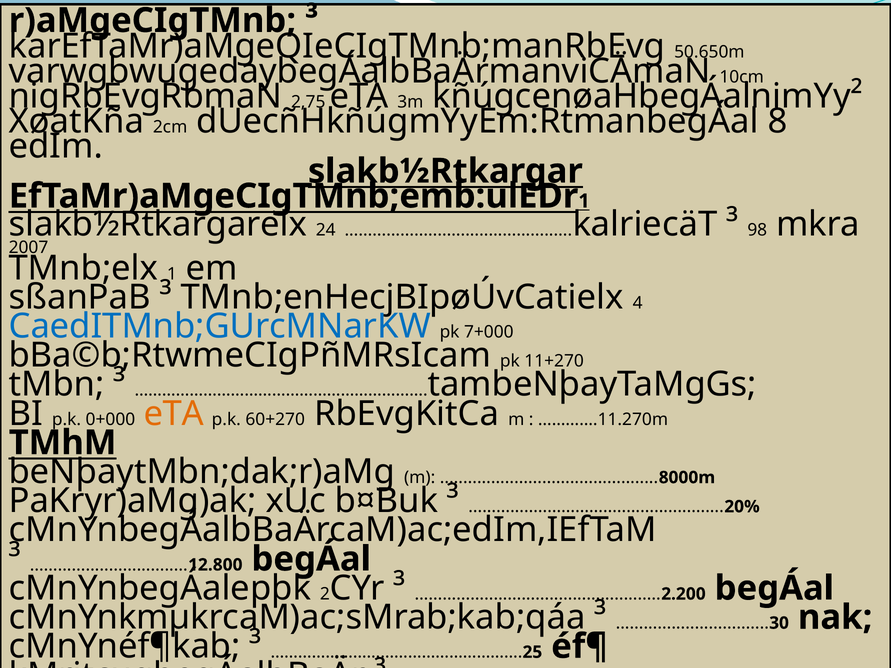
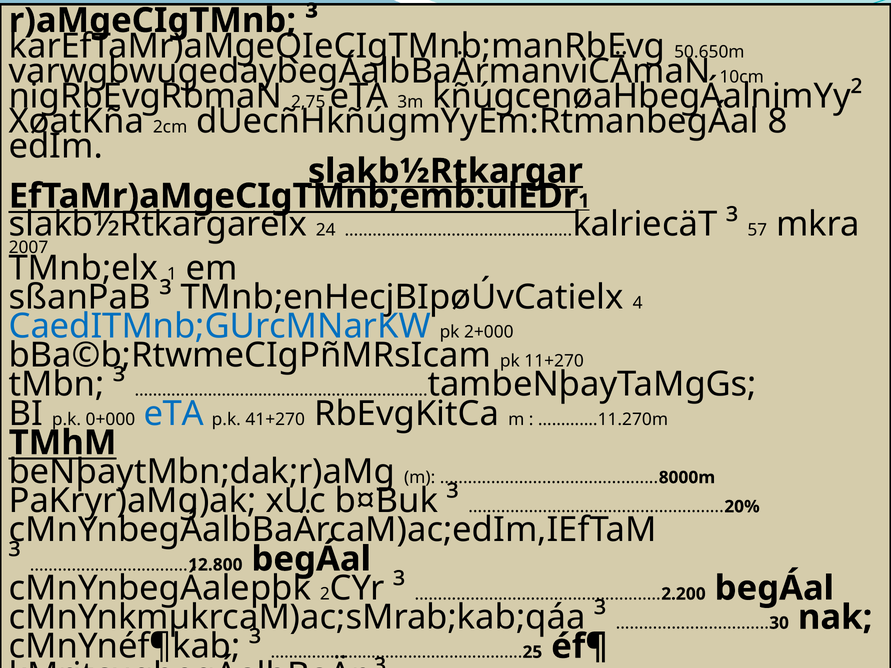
98: 98 -> 57
7+000: 7+000 -> 2+000
eTA at (174, 414) colour: orange -> blue
60+270: 60+270 -> 41+270
